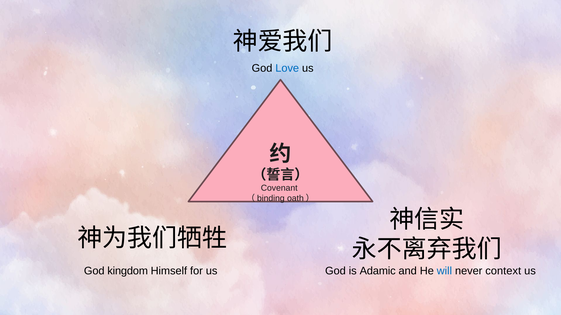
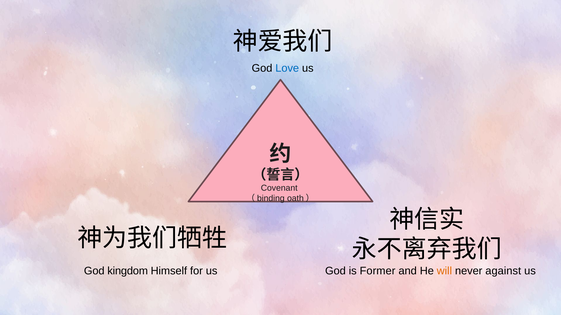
Adamic: Adamic -> Former
will colour: blue -> orange
context: context -> against
